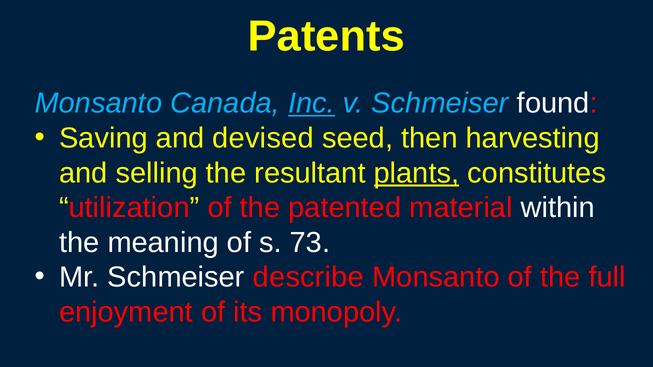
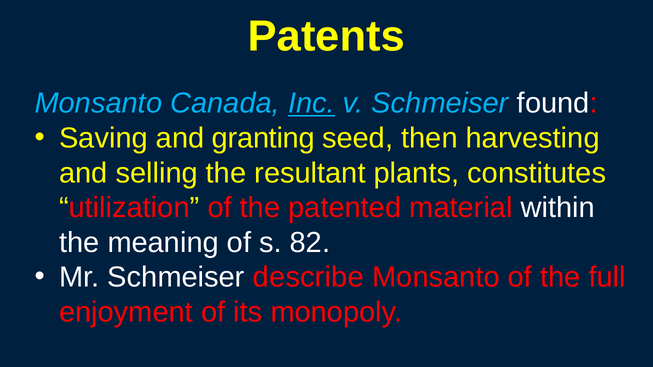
devised: devised -> granting
plants underline: present -> none
73: 73 -> 82
